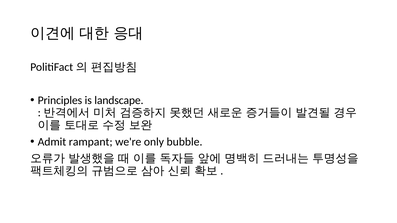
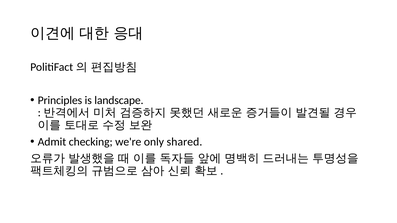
rampant: rampant -> checking
bubble: bubble -> shared
